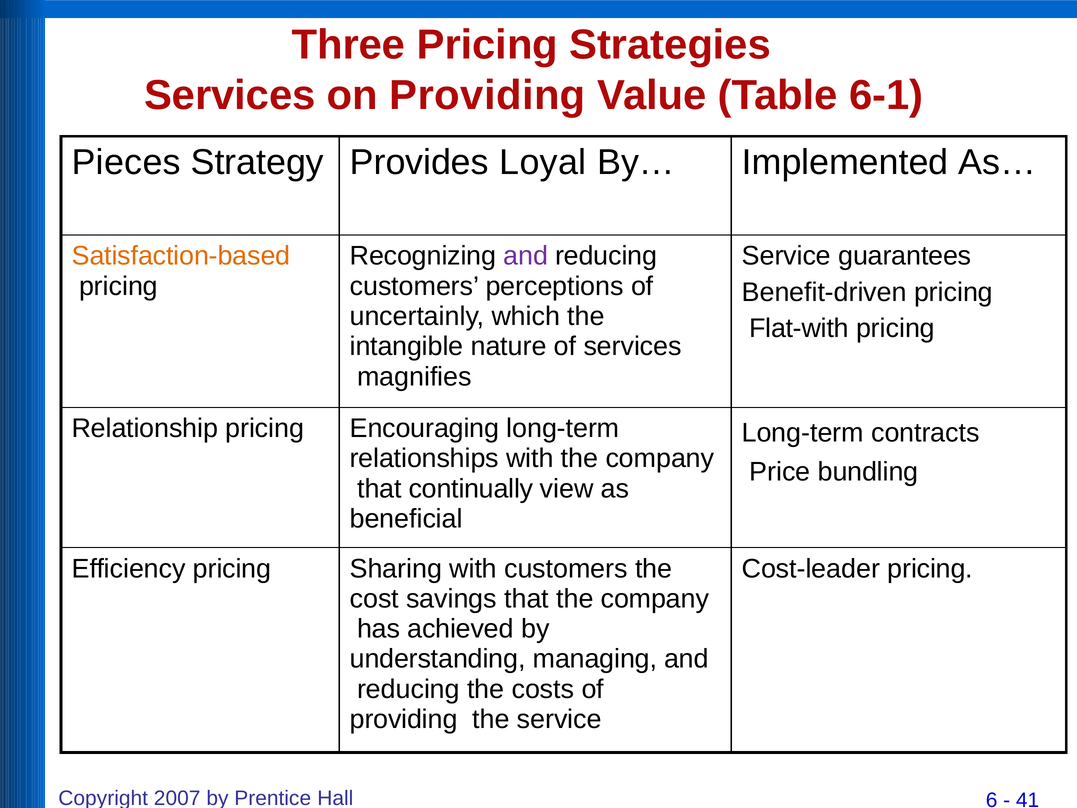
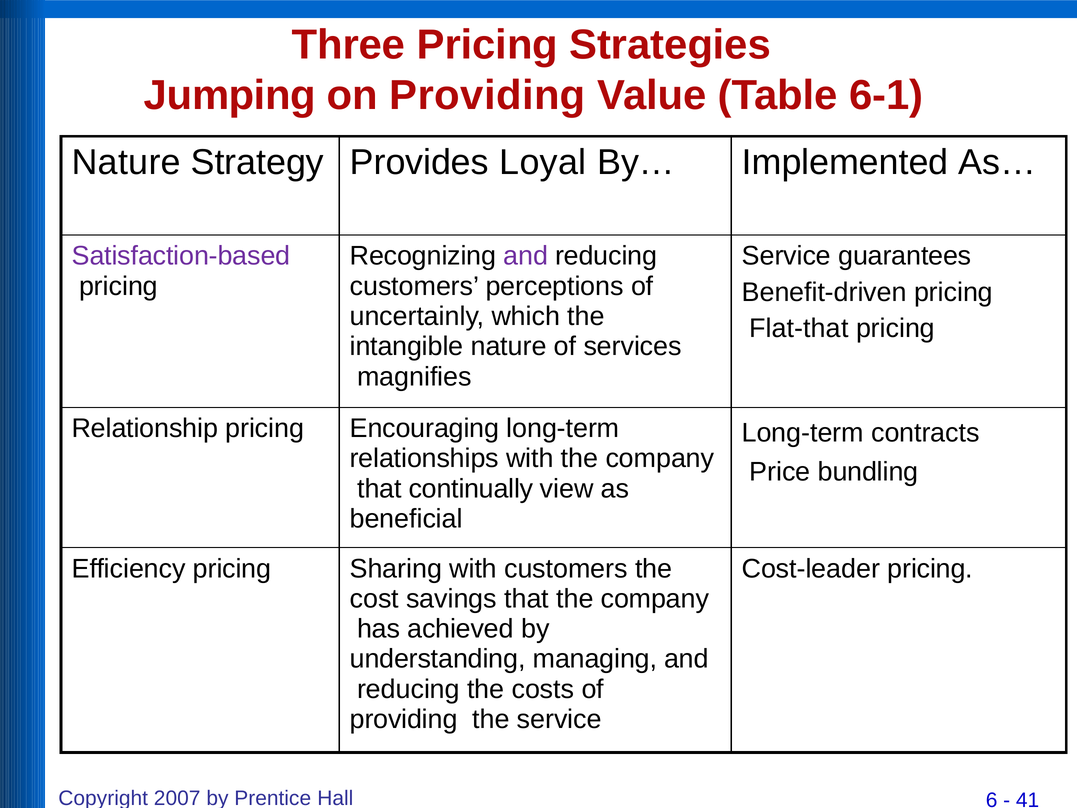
Services at (230, 95): Services -> Jumping
Pieces at (126, 162): Pieces -> Nature
Satisfaction-based colour: orange -> purple
Flat-with: Flat-with -> Flat-that
